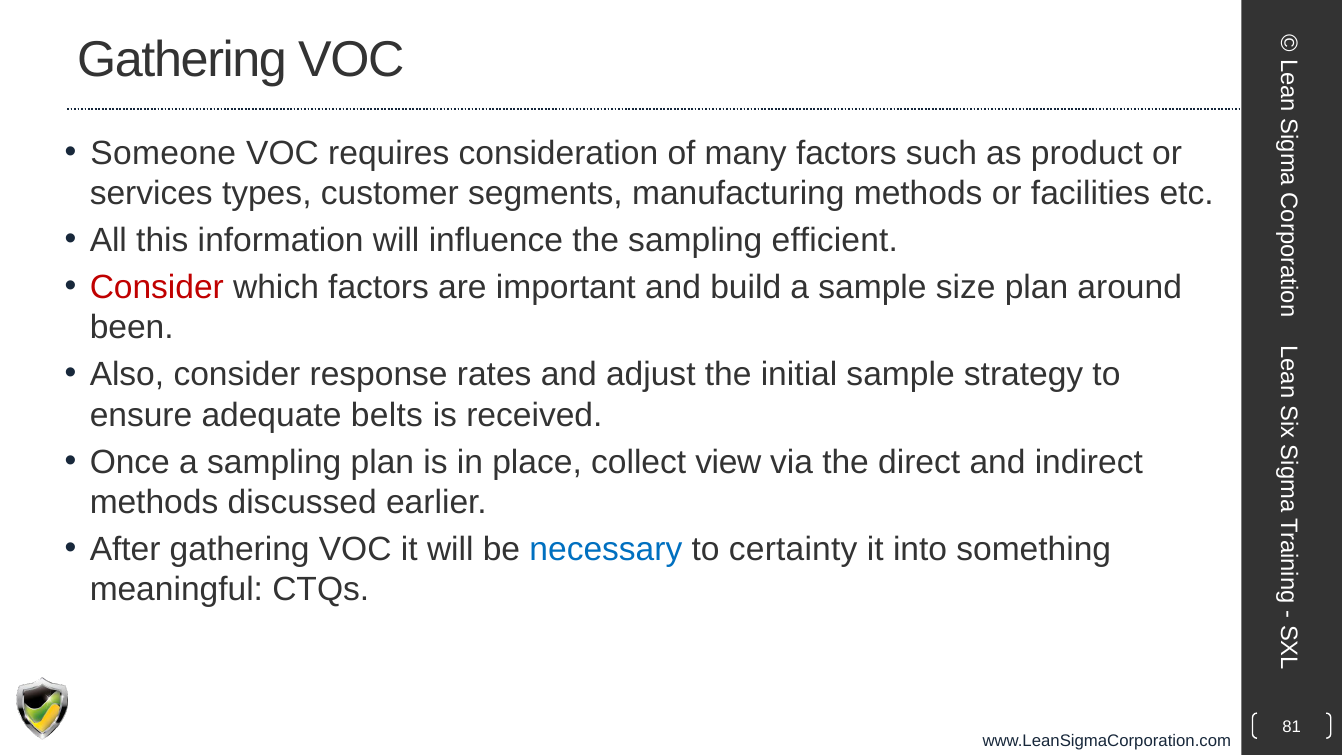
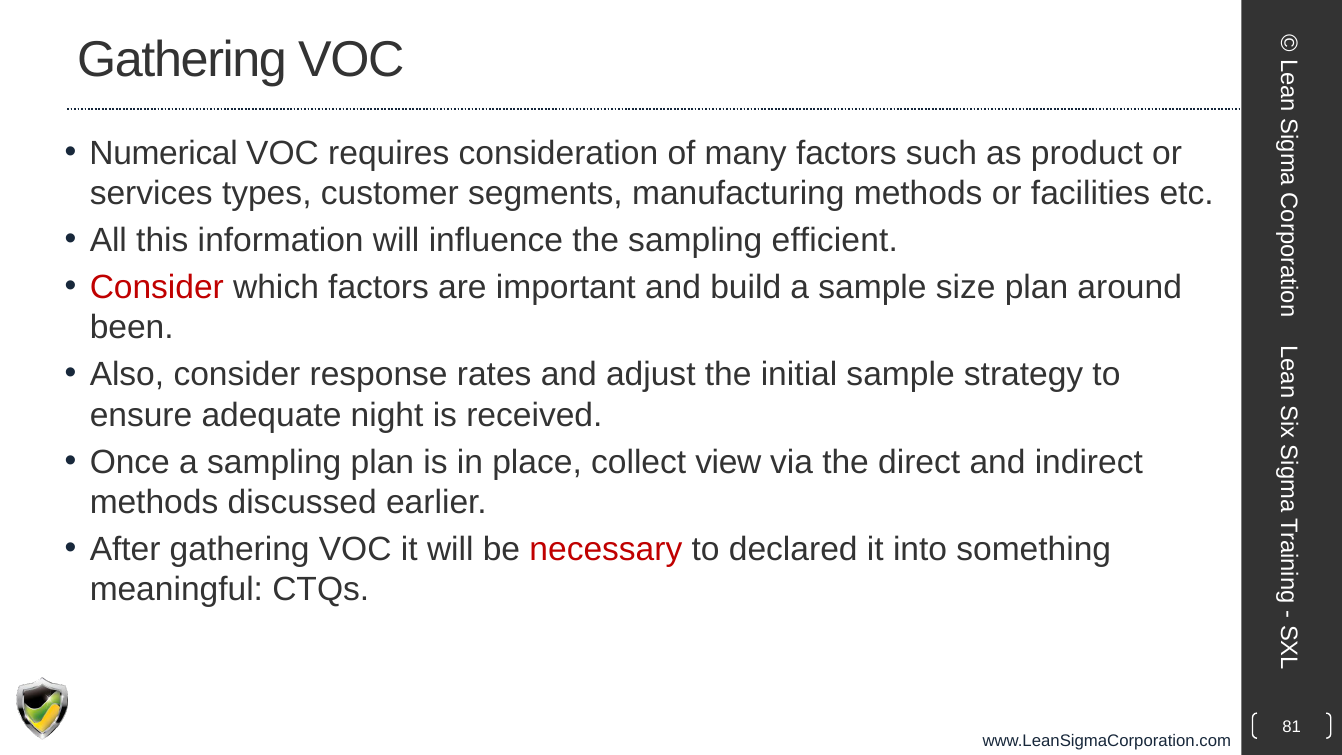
Someone: Someone -> Numerical
belts: belts -> night
necessary colour: blue -> red
certainty: certainty -> declared
